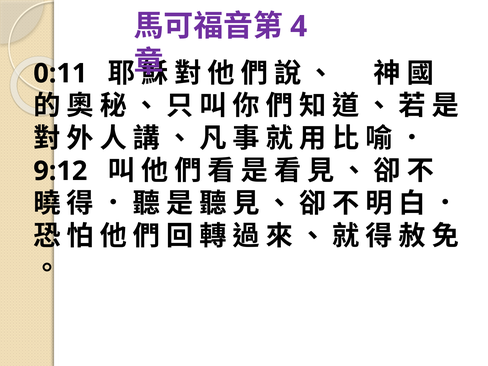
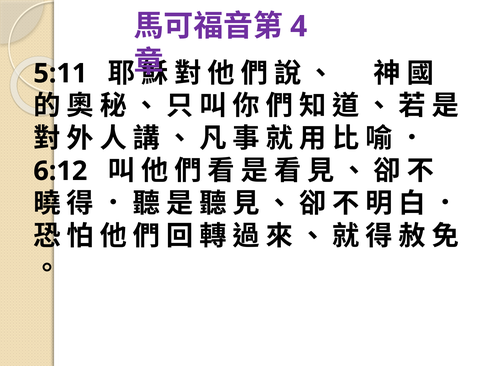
0:11: 0:11 -> 5:11
9:12: 9:12 -> 6:12
